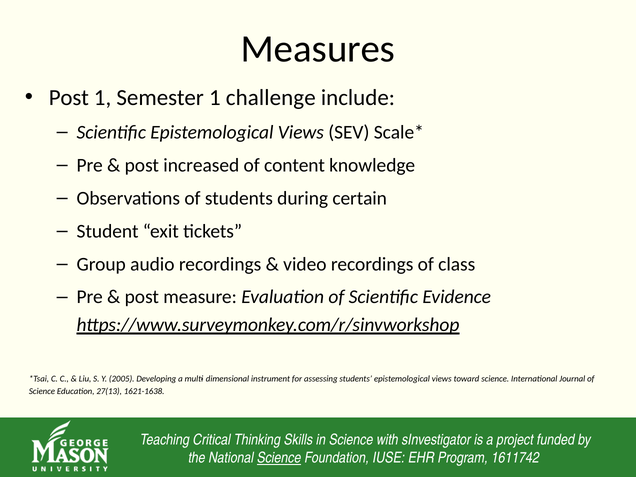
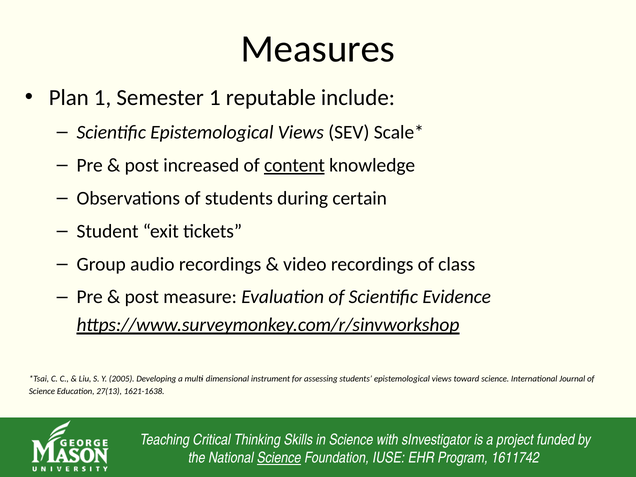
Post at (69, 98): Post -> Plan
challenge: challenge -> reputable
content underline: none -> present
